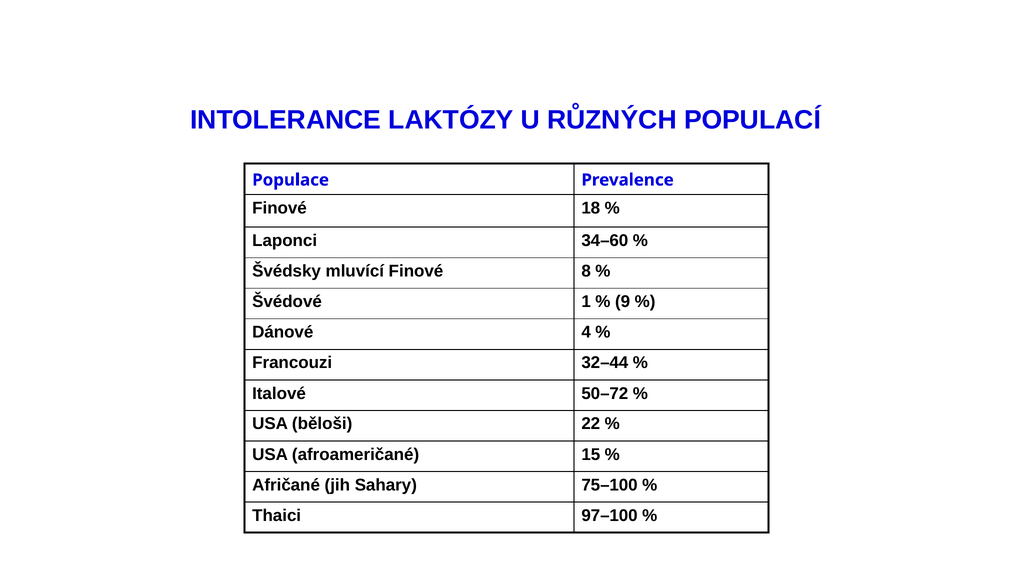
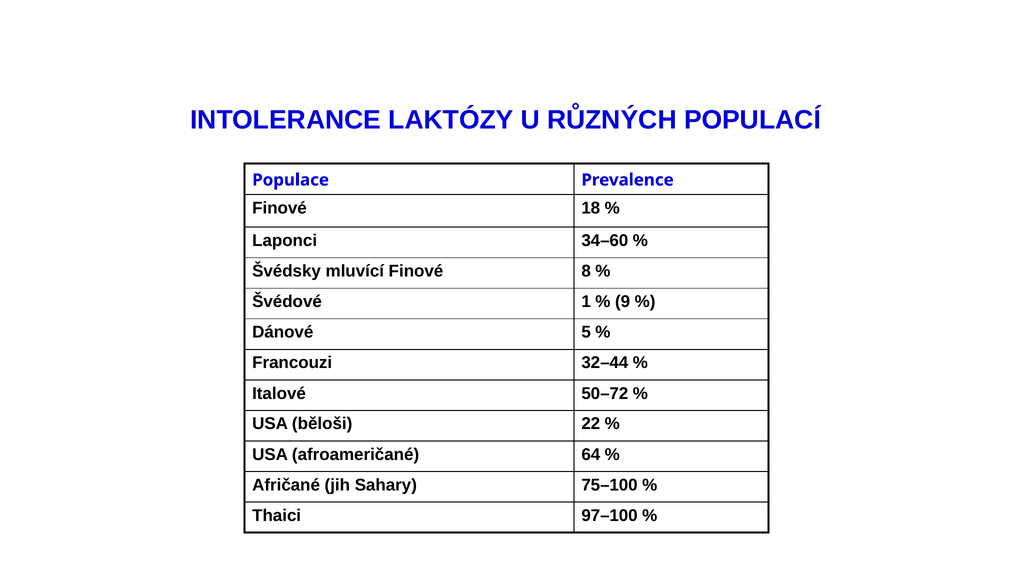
4: 4 -> 5
15: 15 -> 64
